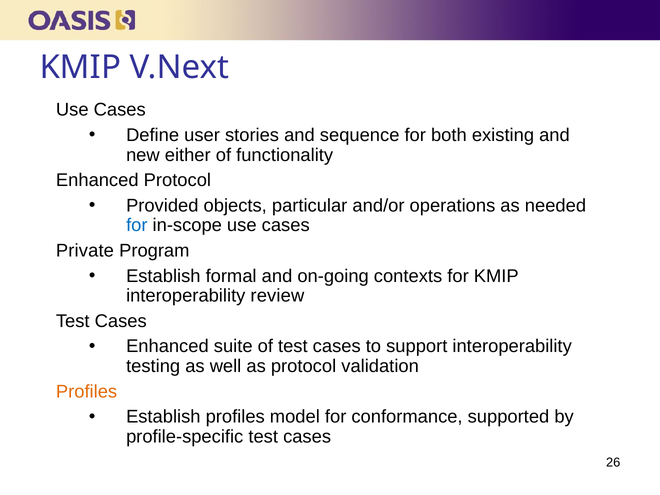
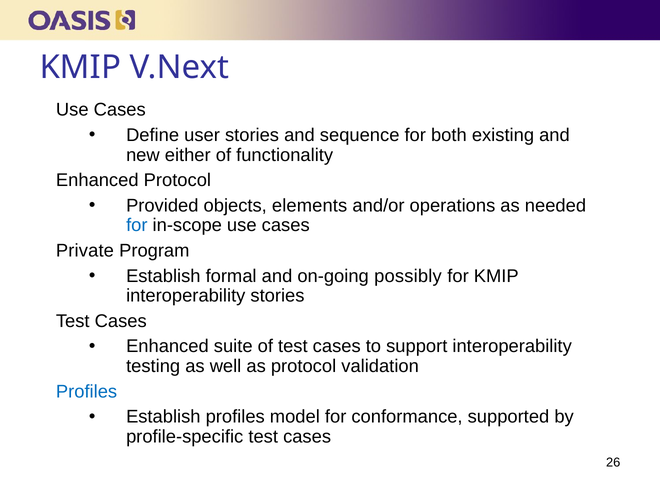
particular: particular -> elements
contexts: contexts -> possibly
interoperability review: review -> stories
Profiles at (87, 392) colour: orange -> blue
